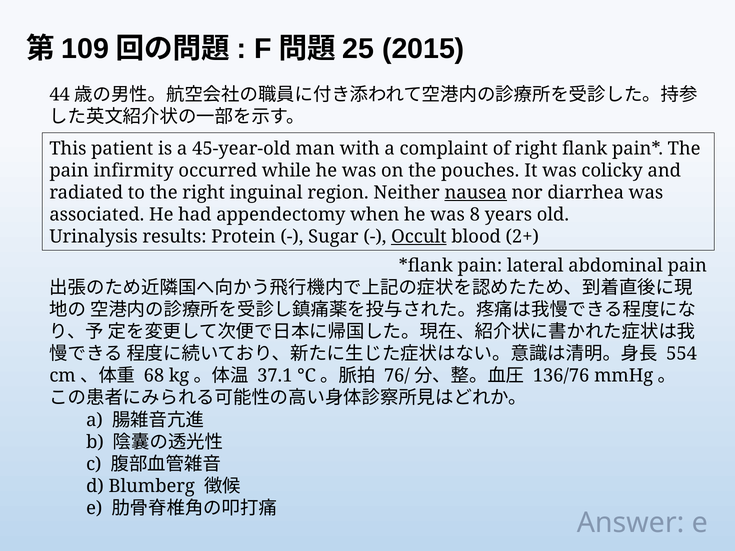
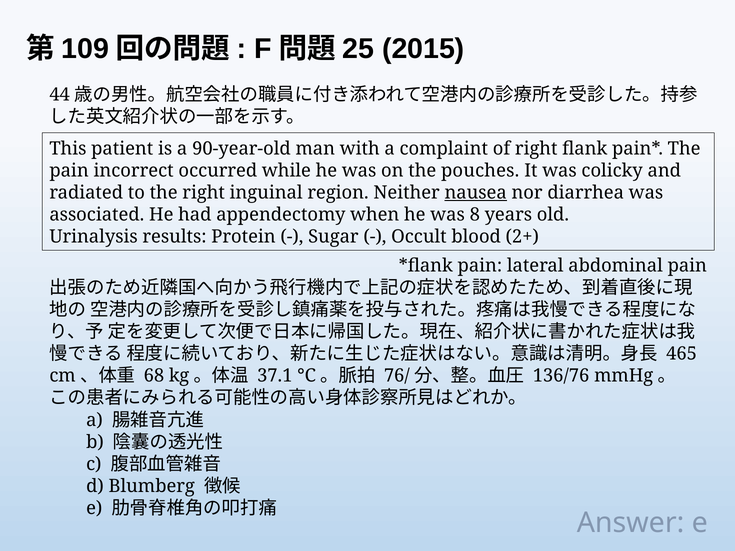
45-year-old: 45-year-old -> 90-year-old
infirmity: infirmity -> incorrect
Occult underline: present -> none
554: 554 -> 465
